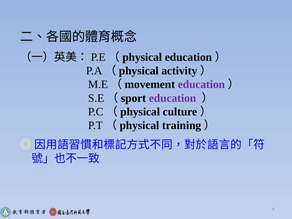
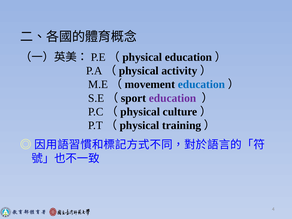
education at (201, 84) colour: purple -> blue
